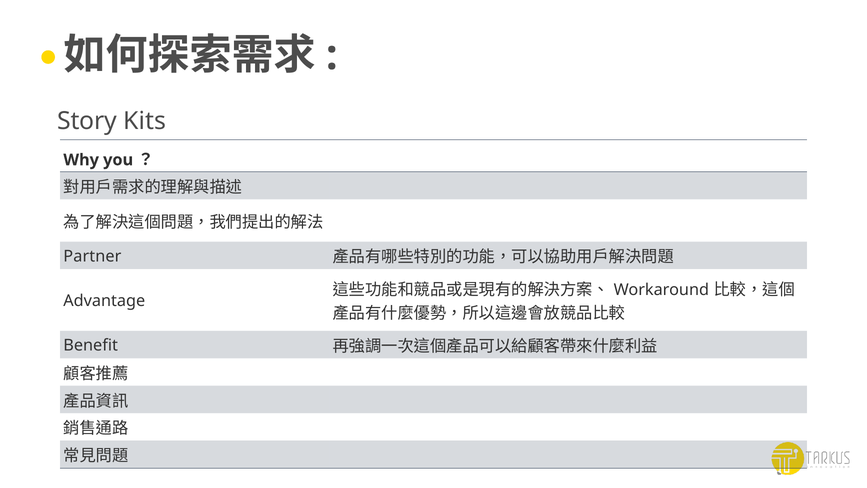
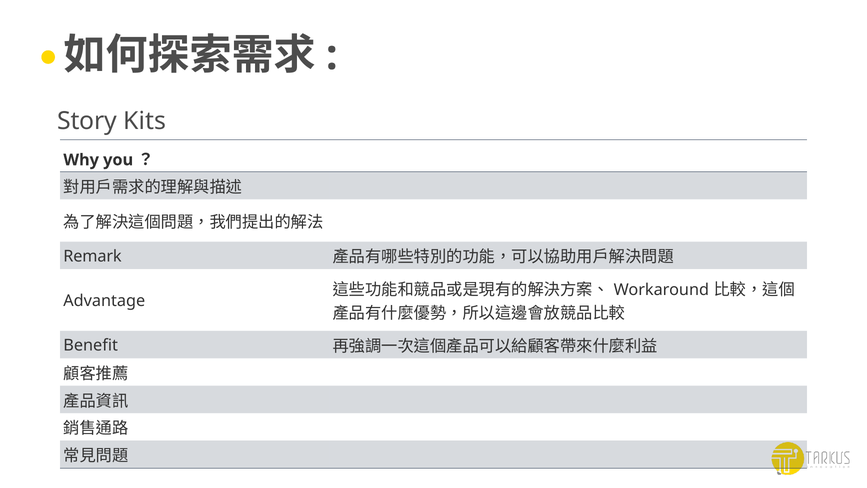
Partner: Partner -> Remark
